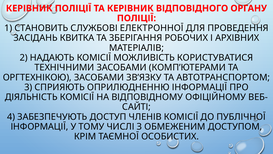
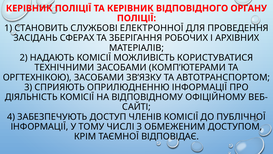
КВИТКА: КВИТКА -> СФЕРАХ
ОСОБИСТИХ: ОСОБИСТИХ -> ВІДПОВІДАЄ
